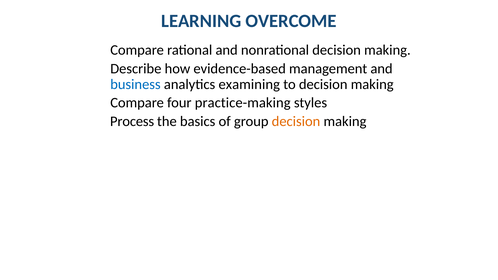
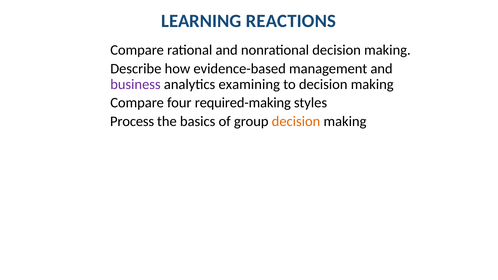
OVERCOME: OVERCOME -> REACTIONS
business colour: blue -> purple
practice-making: practice-making -> required-making
